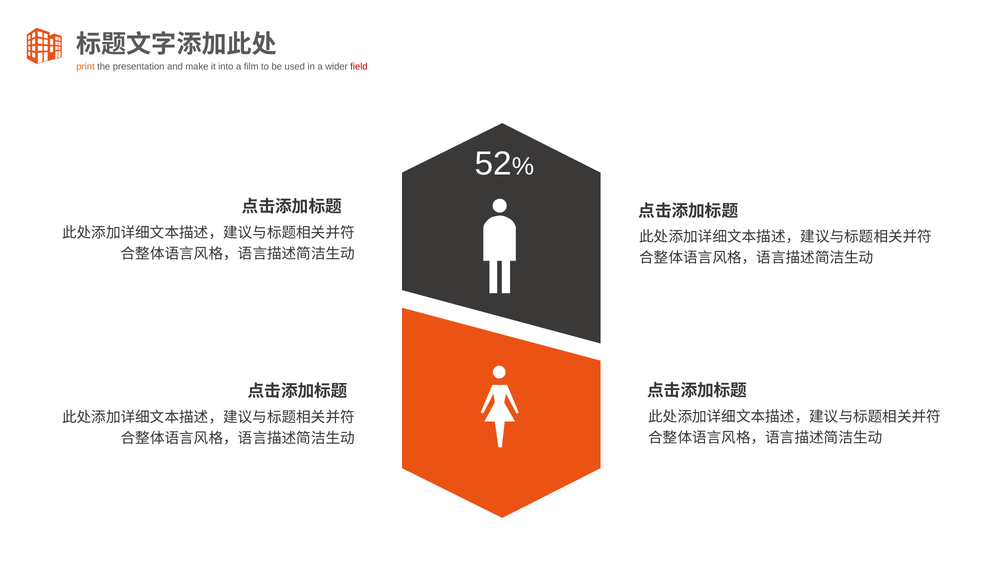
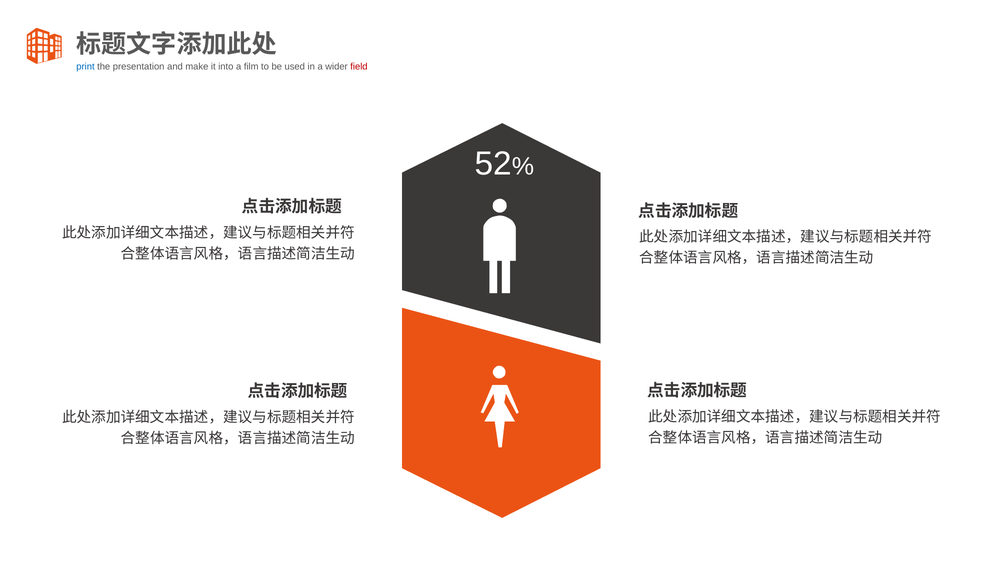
print colour: orange -> blue
